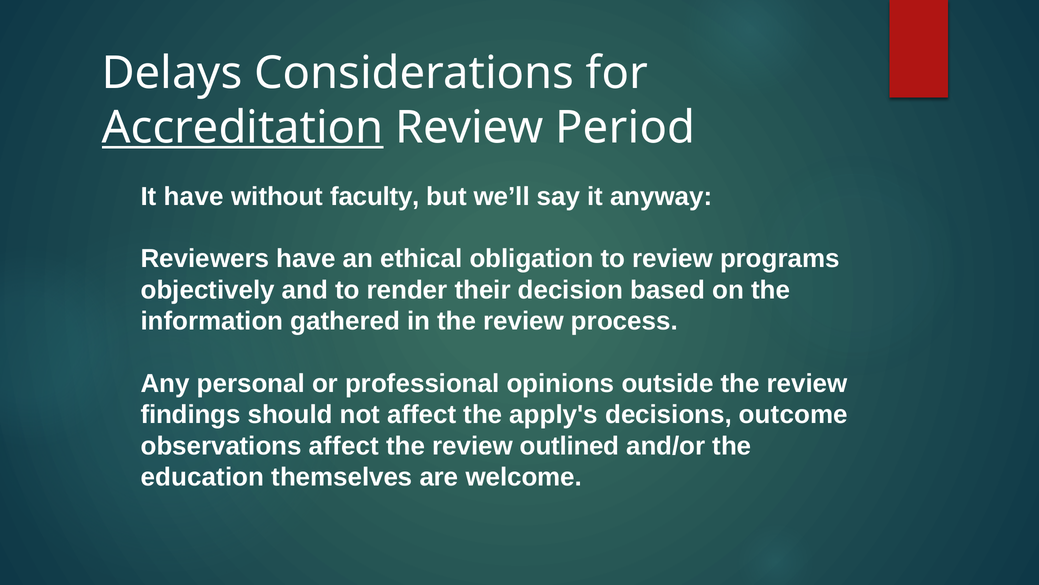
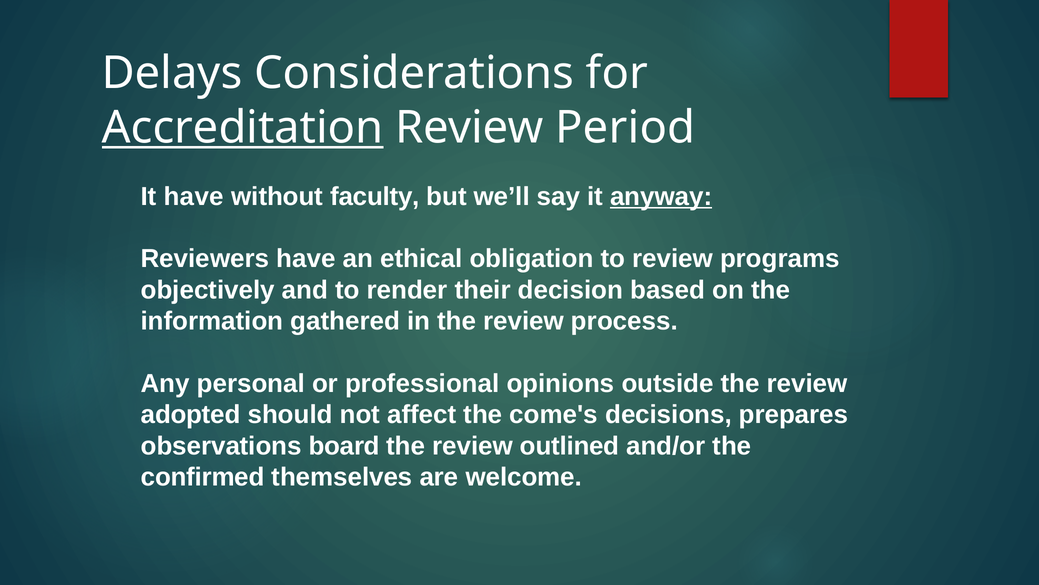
anyway underline: none -> present
findings: findings -> adopted
apply's: apply's -> come's
outcome: outcome -> prepares
observations affect: affect -> board
education: education -> confirmed
